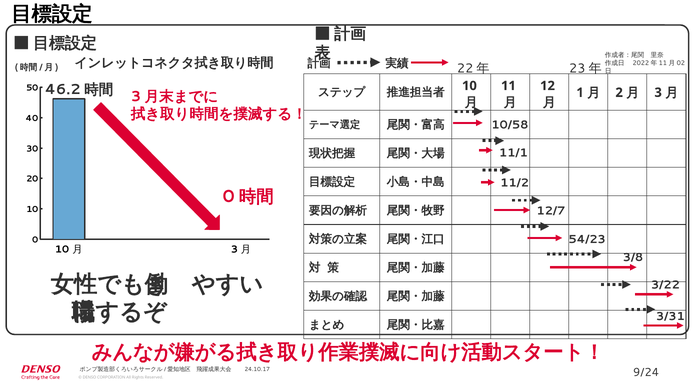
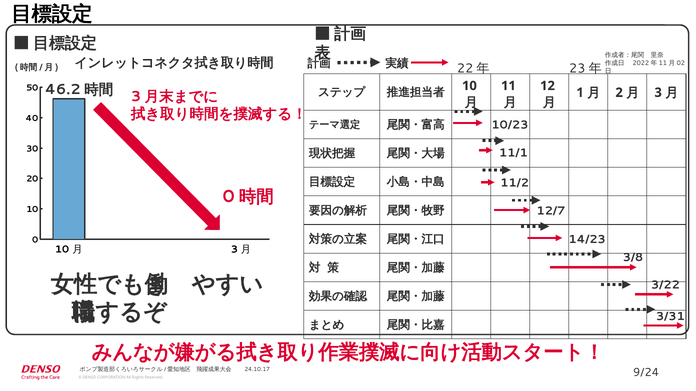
10/58: 10/58 -> 10/23
54/23: 54/23 -> 14/23
